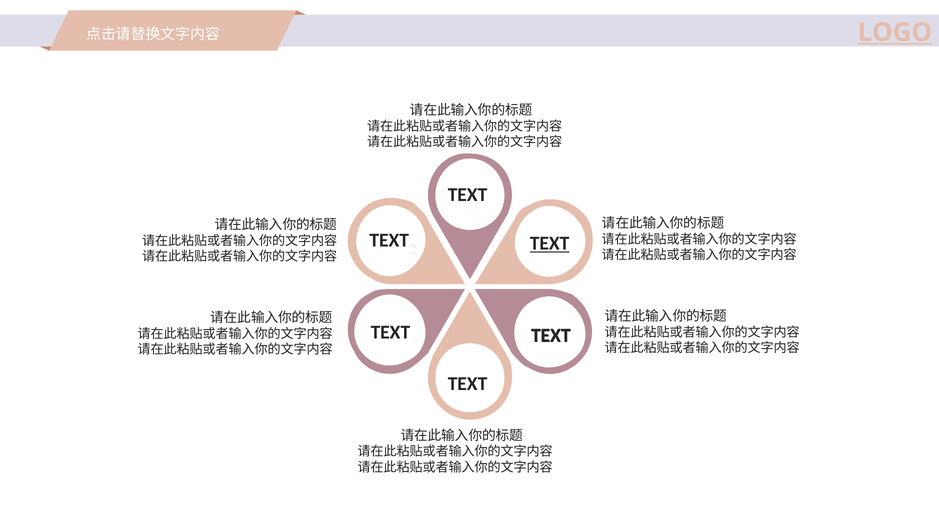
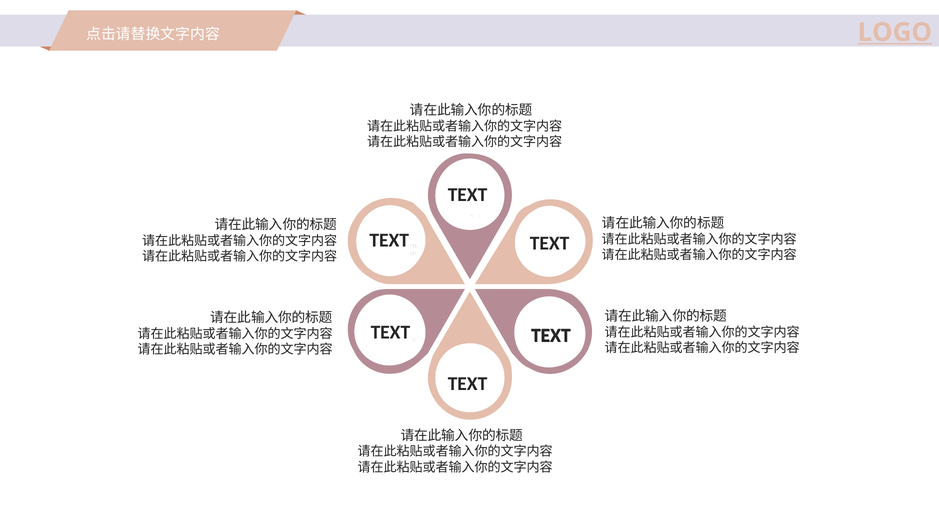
TEXT at (550, 244) underline: present -> none
